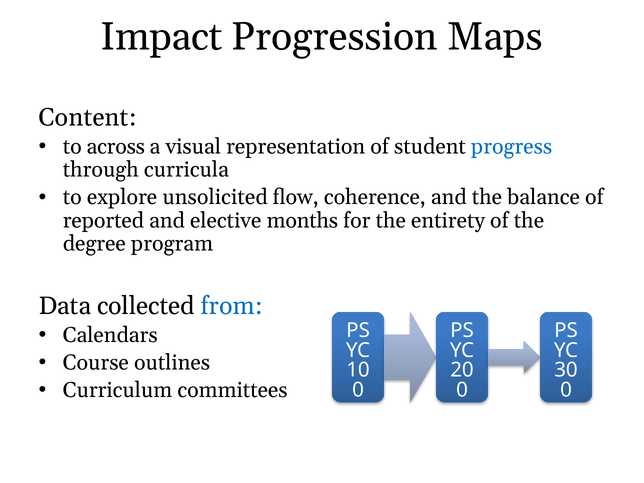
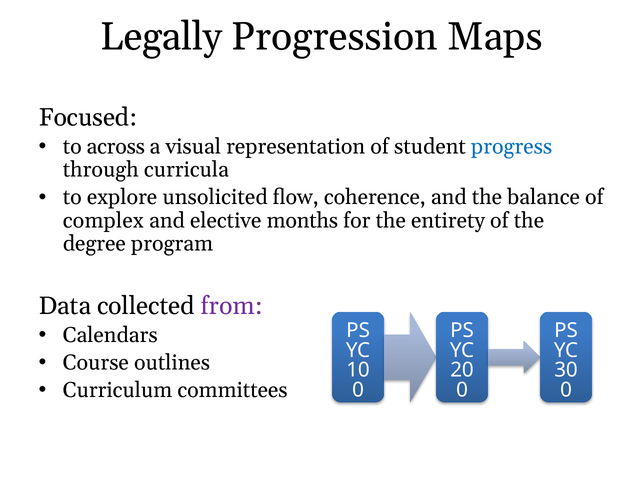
Impact: Impact -> Legally
Content: Content -> Focused
reported: reported -> complex
from colour: blue -> purple
